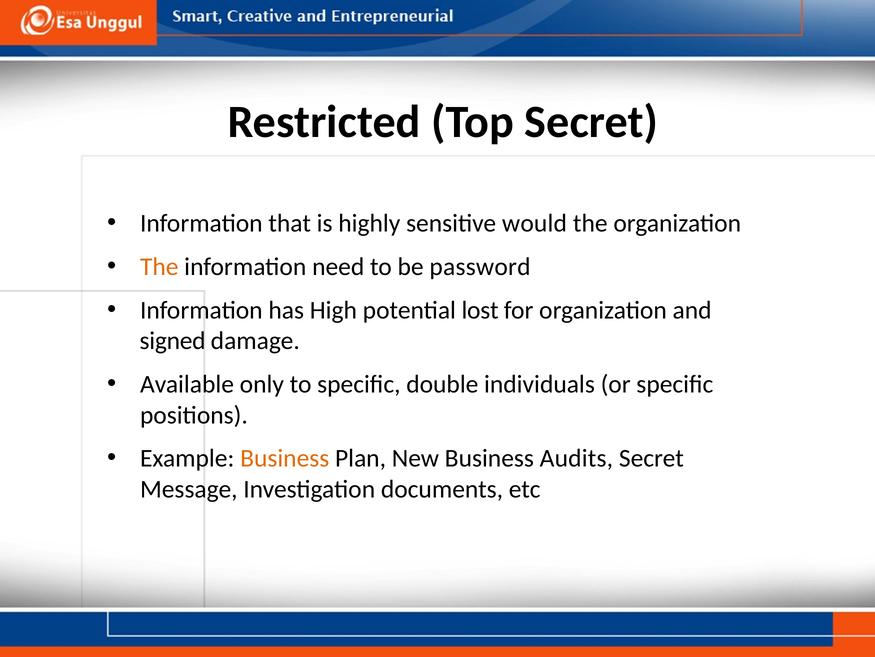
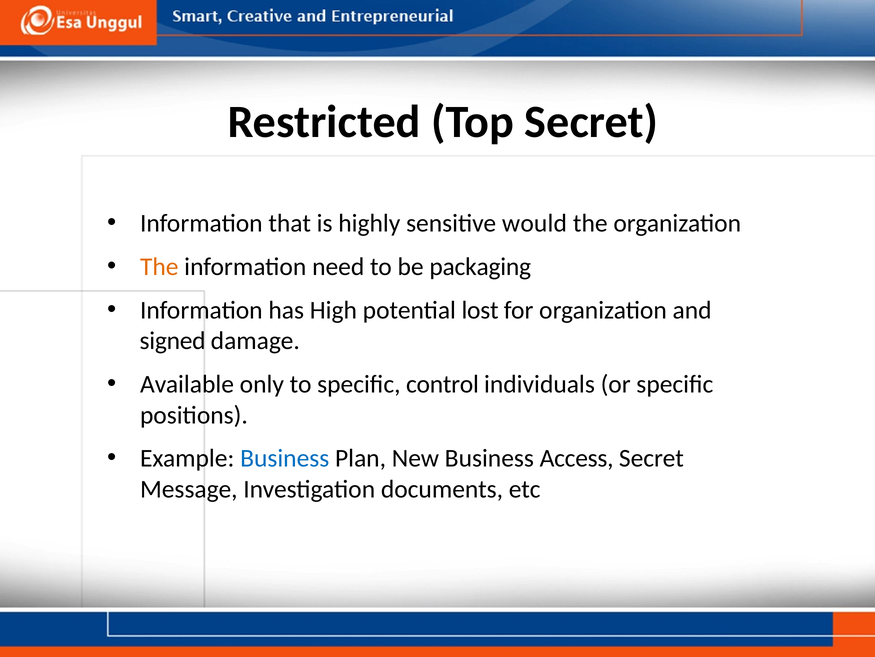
password: password -> packaging
double: double -> control
Business at (285, 458) colour: orange -> blue
Audits: Audits -> Access
